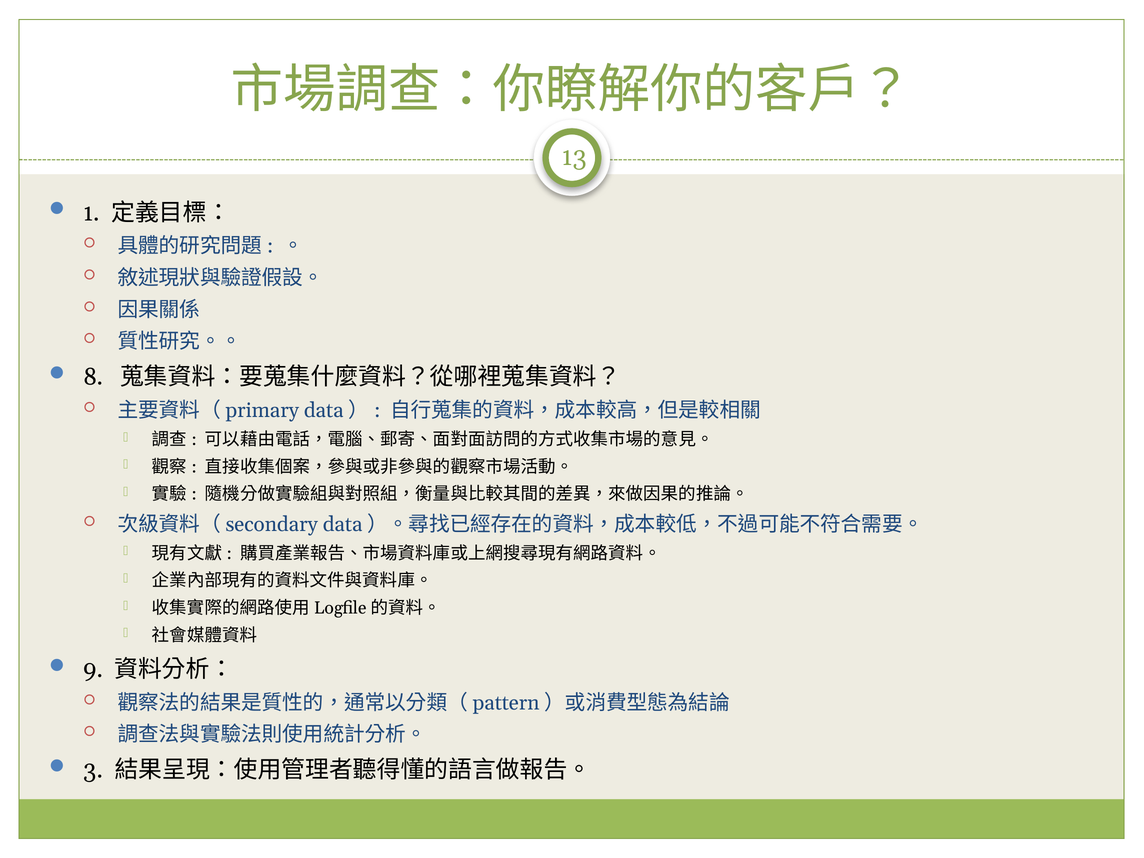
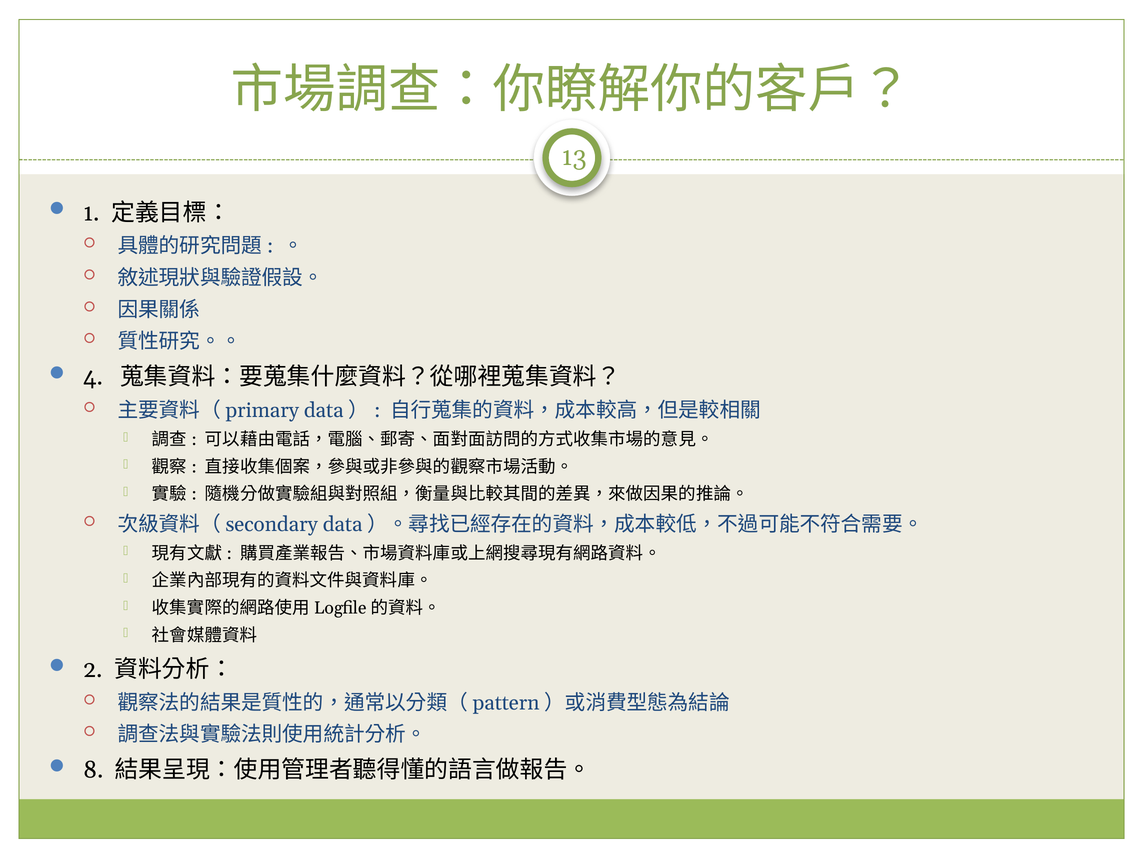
8: 8 -> 4
9: 9 -> 2
3: 3 -> 8
